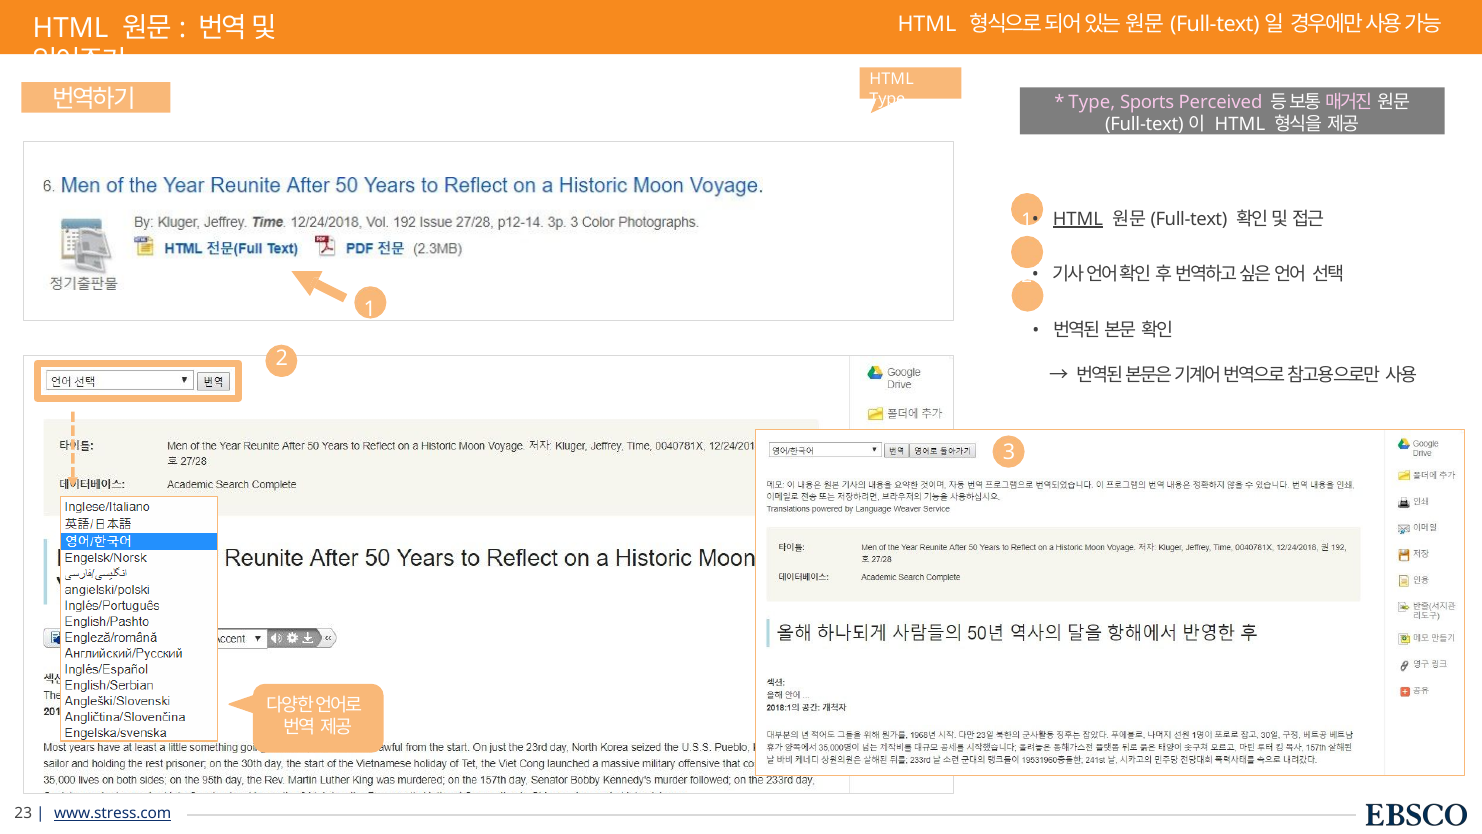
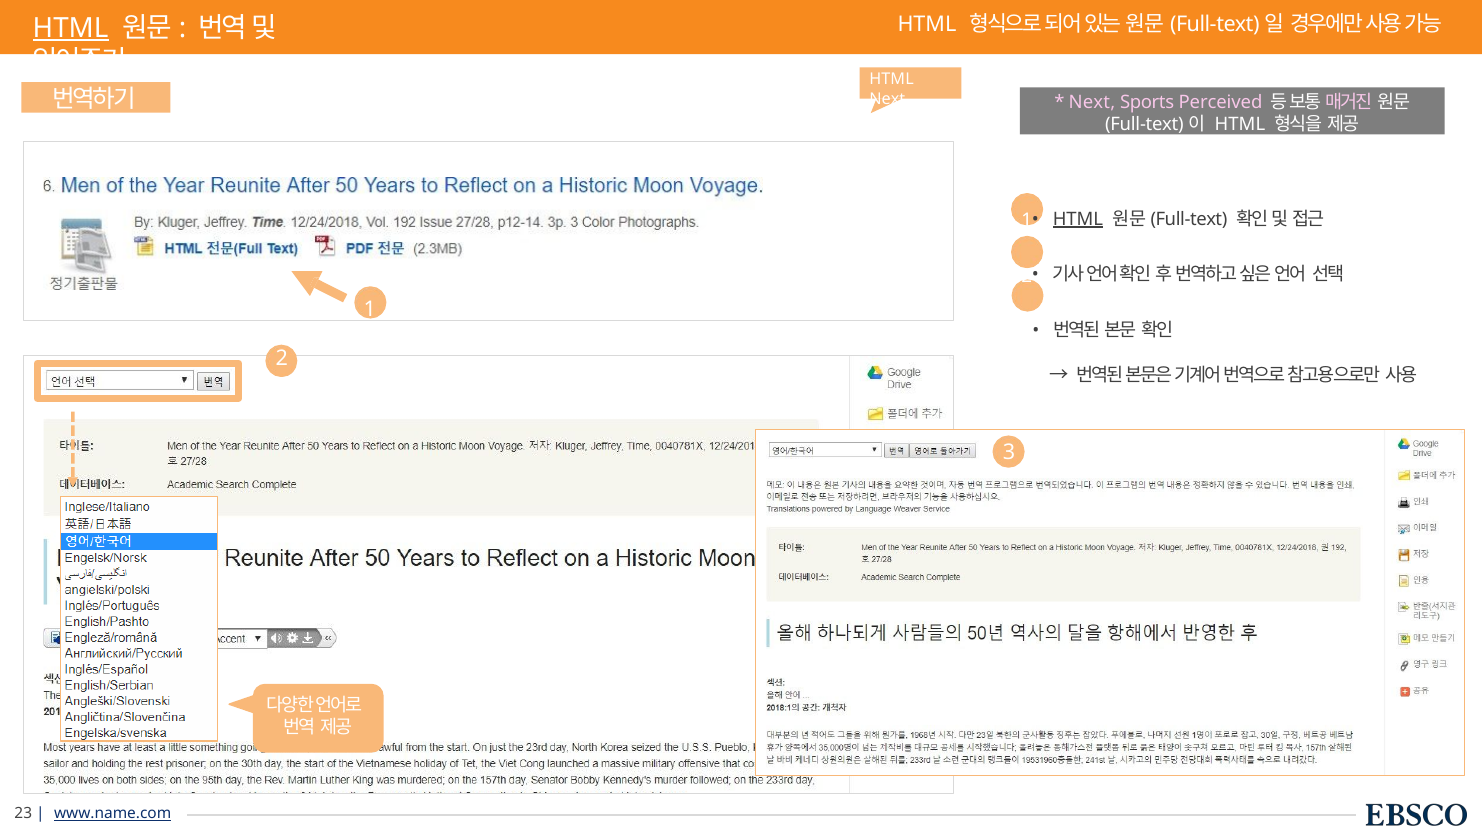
HTML at (71, 28) underline: none -> present
Type at (887, 99): Type -> Next
Type at (1092, 102): Type -> Next
www.stress.com: www.stress.com -> www.name.com
